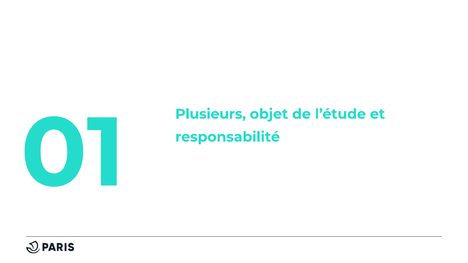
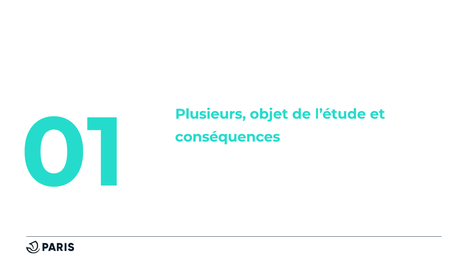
responsabilité: responsabilité -> conséquences
